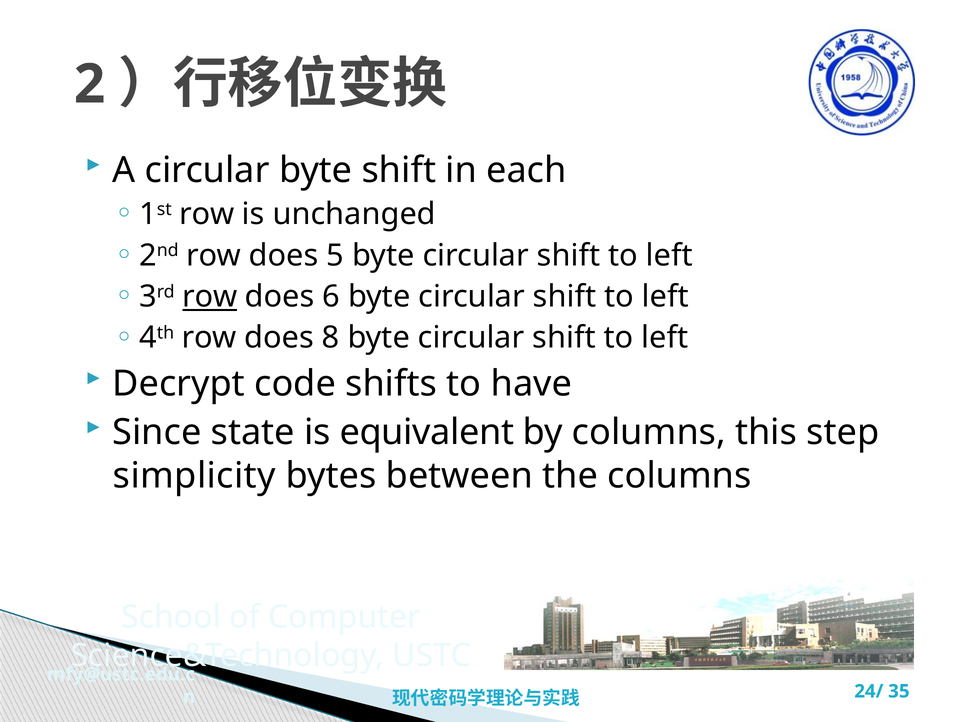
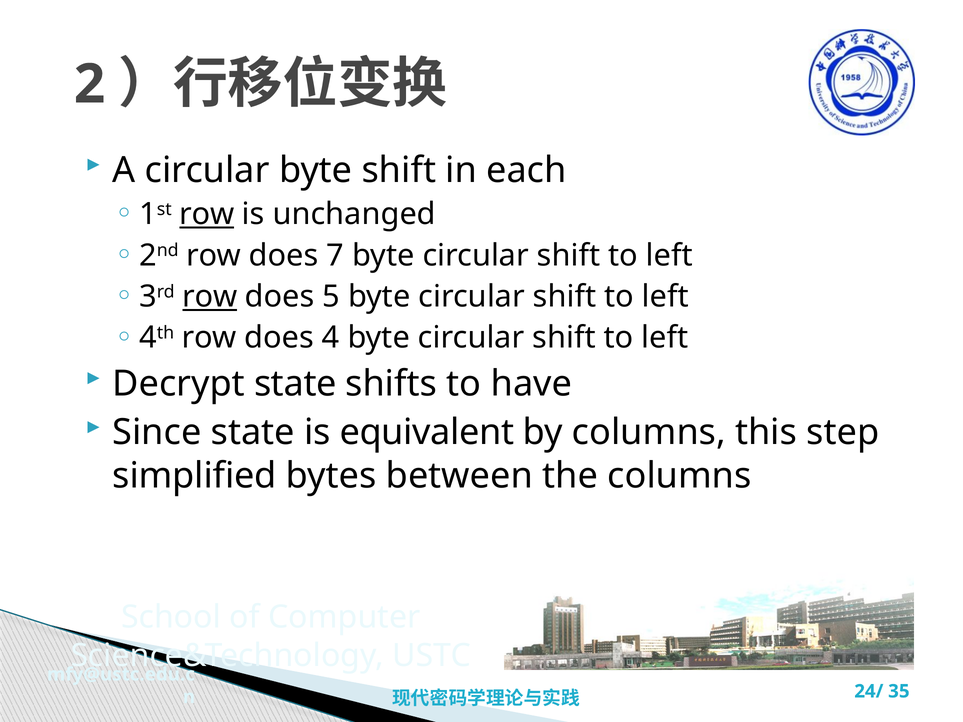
row at (207, 214) underline: none -> present
5: 5 -> 7
6: 6 -> 5
8: 8 -> 4
Decrypt code: code -> state
simplicity: simplicity -> simplified
